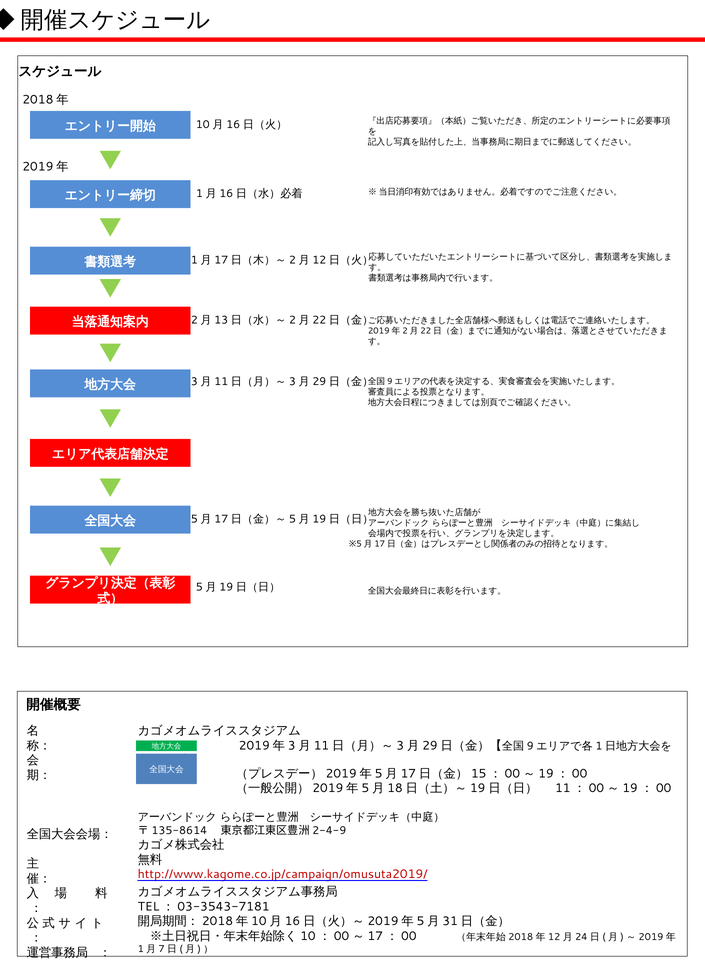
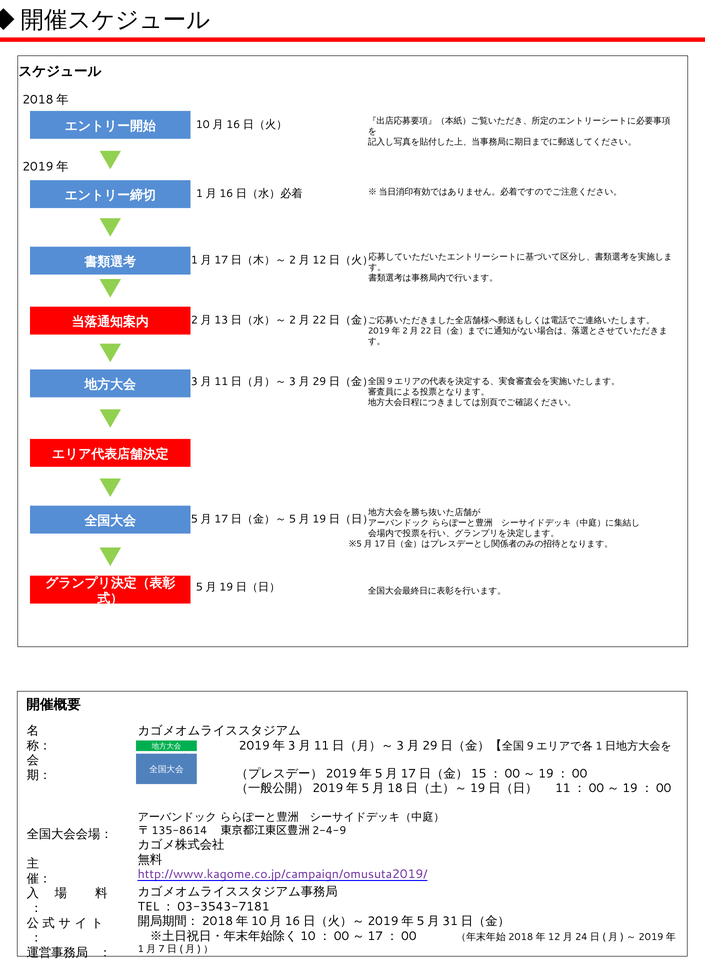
http://www.kagome.co.jp/campaign/omusuta2019/ colour: red -> purple
